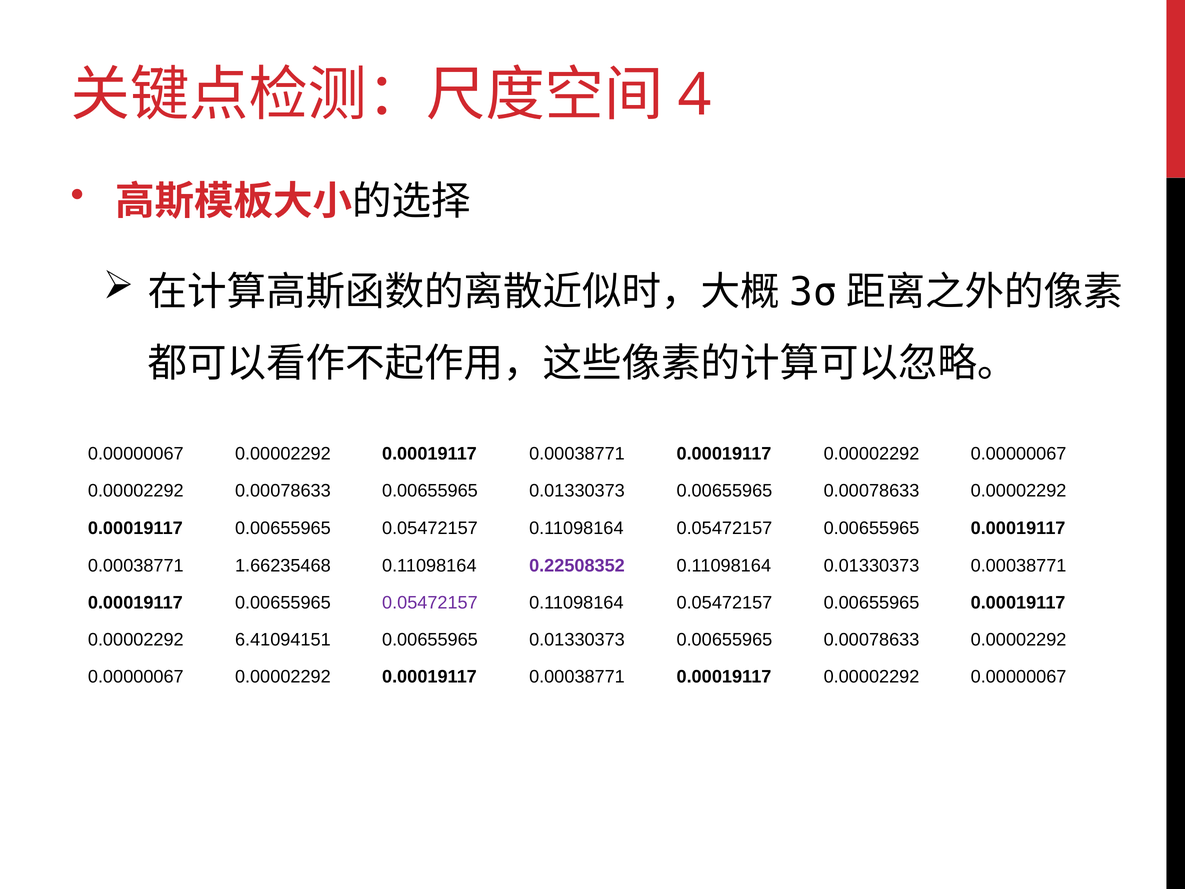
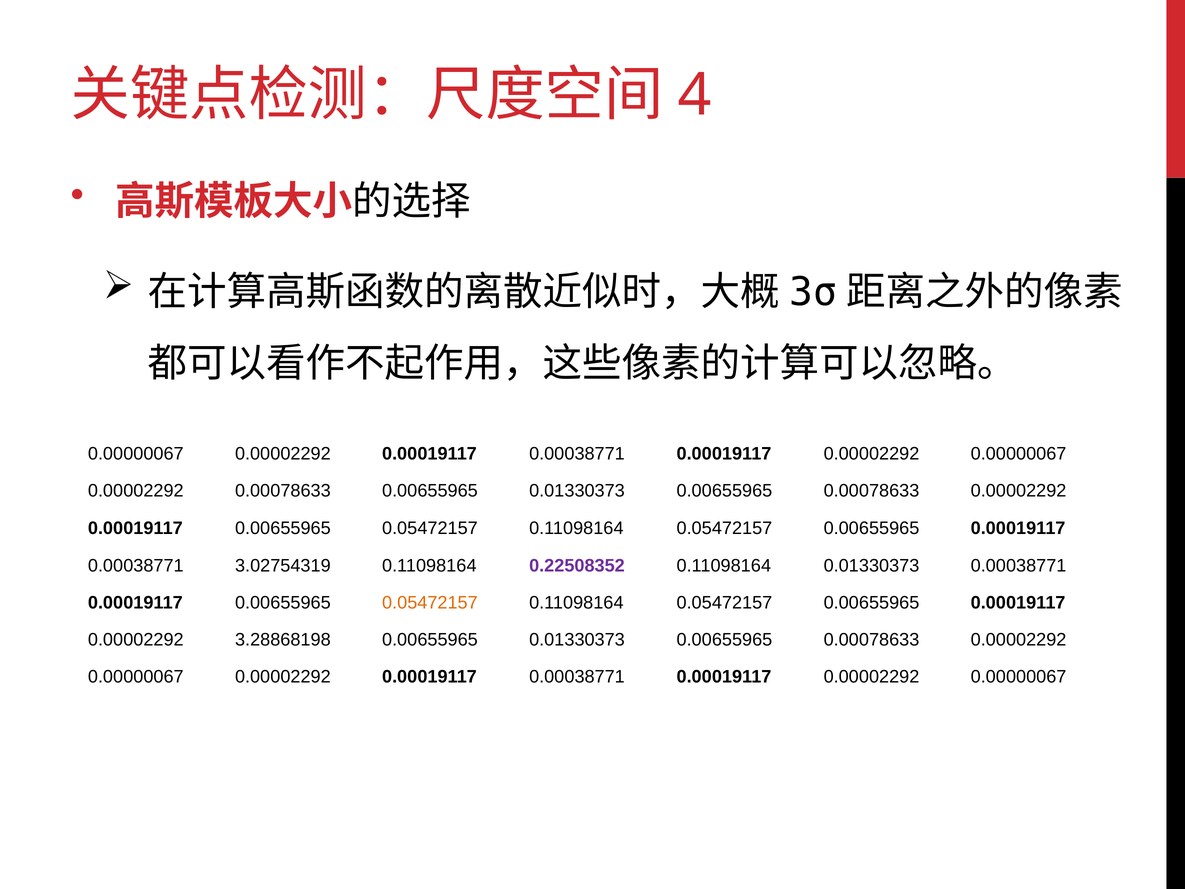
1.66235468: 1.66235468 -> 3.02754319
0.05472157 at (430, 602) colour: purple -> orange
6.41094151: 6.41094151 -> 3.28868198
